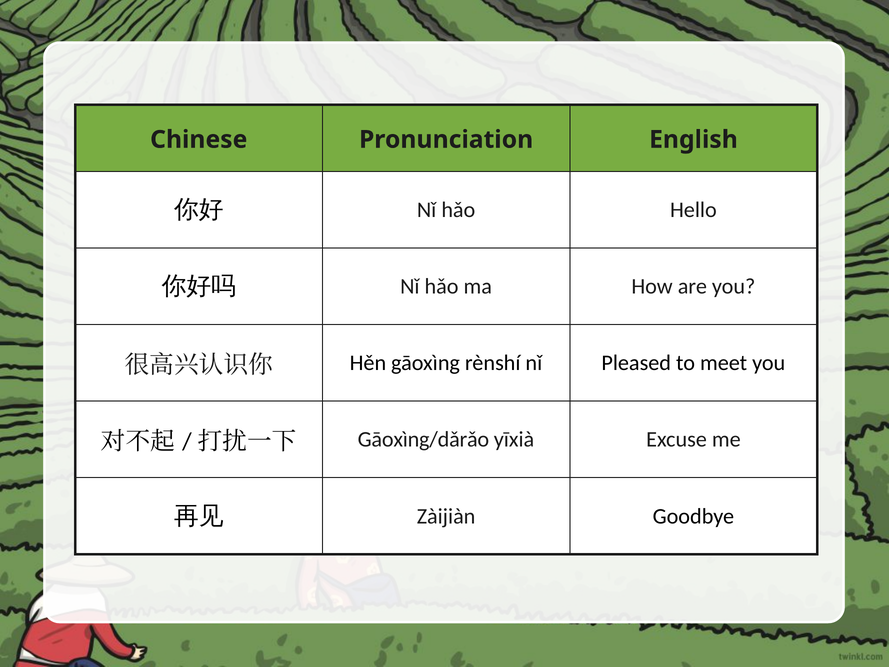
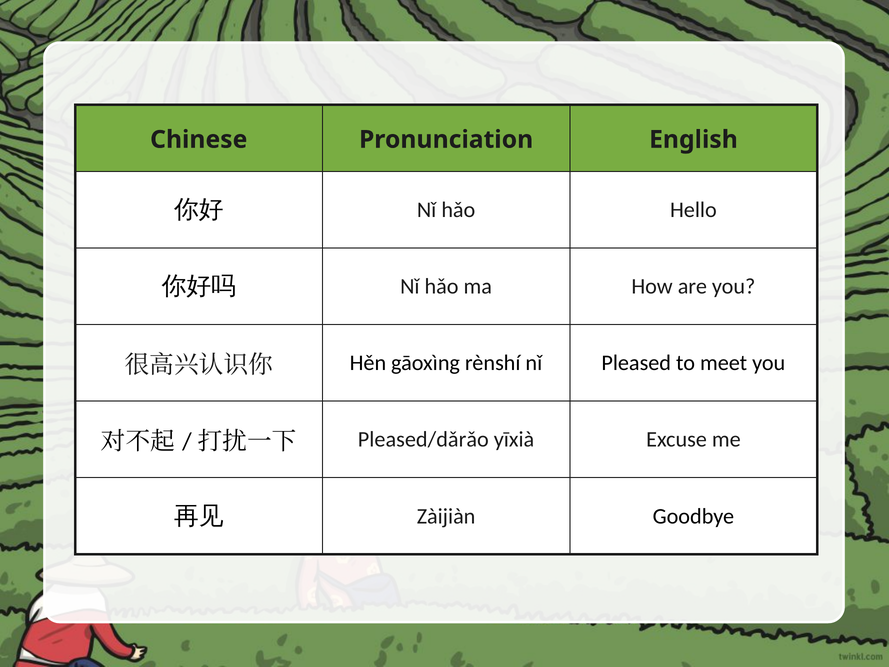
Gāoxìng/dǎrǎo: Gāoxìng/dǎrǎo -> Pleased/dǎrǎo
